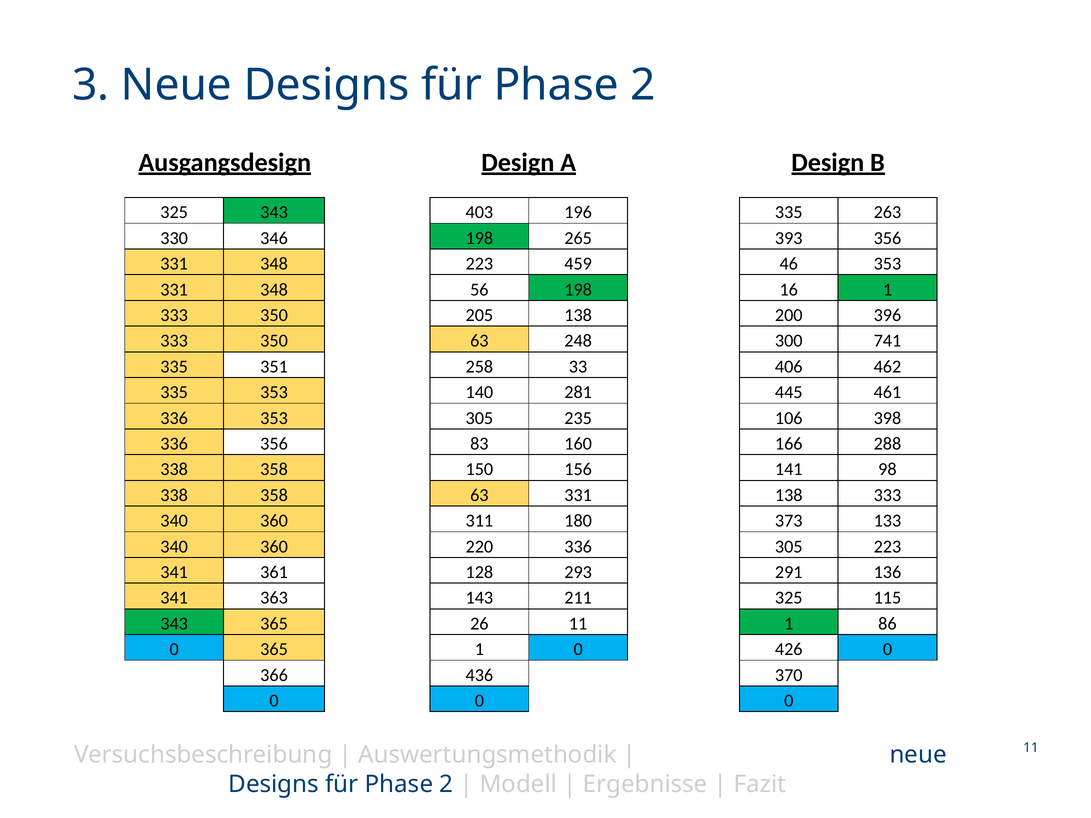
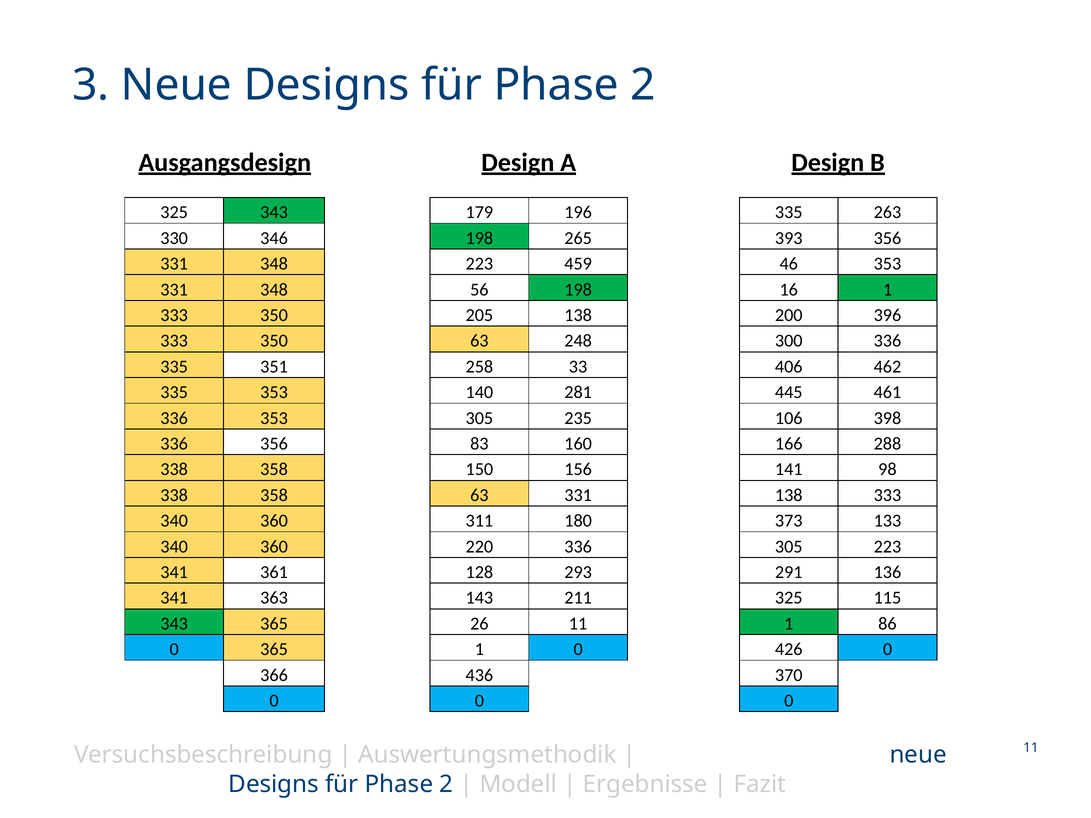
403: 403 -> 179
300 741: 741 -> 336
